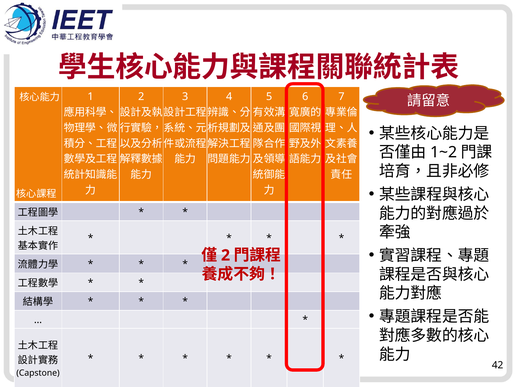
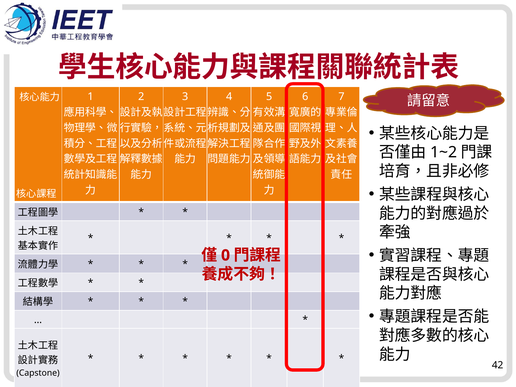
2 at (226, 255): 2 -> 0
